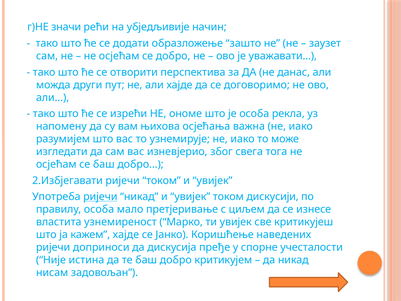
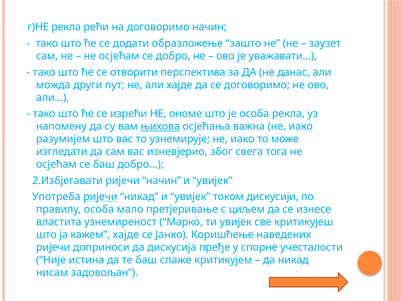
г)НЕ значи: значи -> рекла
на убједљивије: убједљивије -> договоримо
њихова underline: none -> present
ријечи током: током -> начин
те баш добро: добро -> слаже
